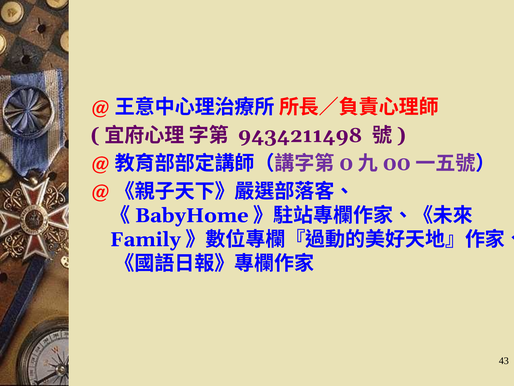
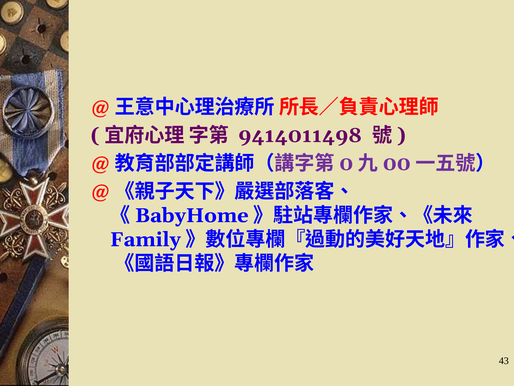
9434211498: 9434211498 -> 9414011498
